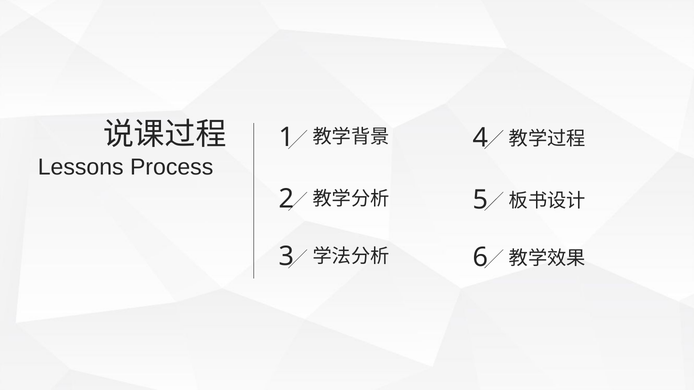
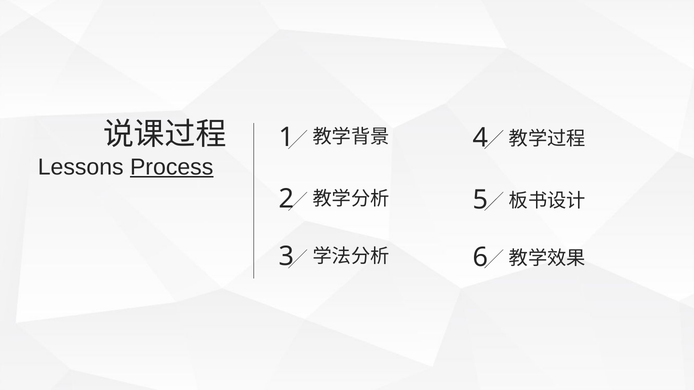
Process underline: none -> present
